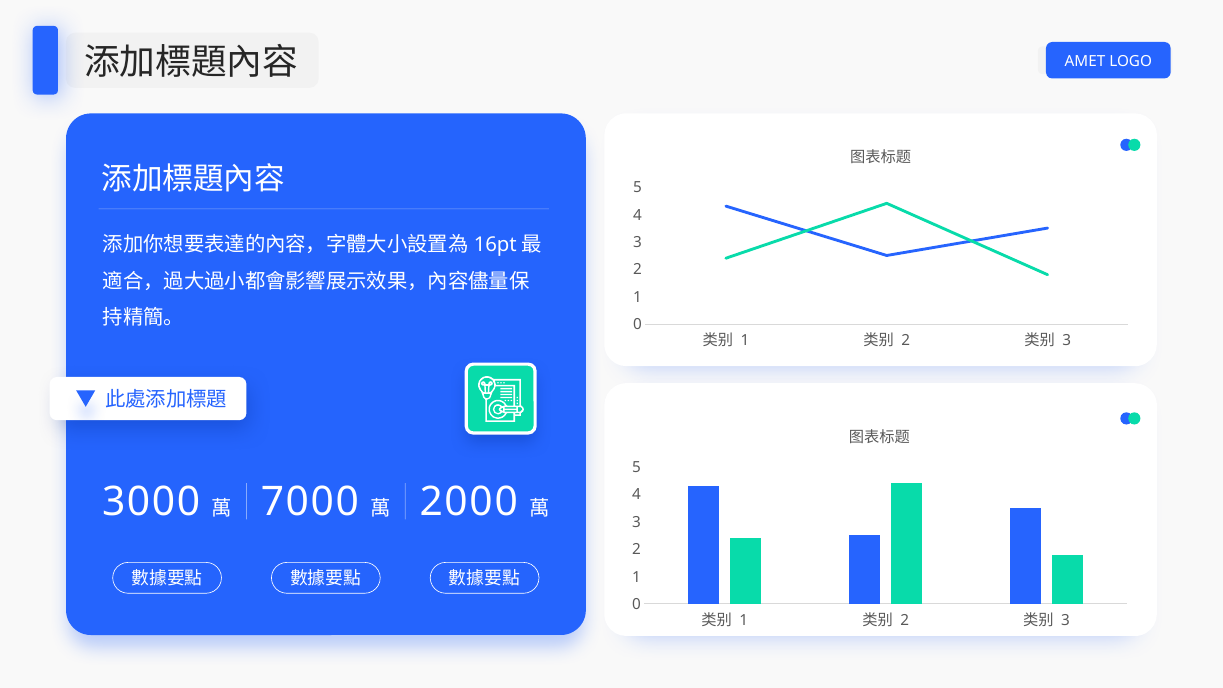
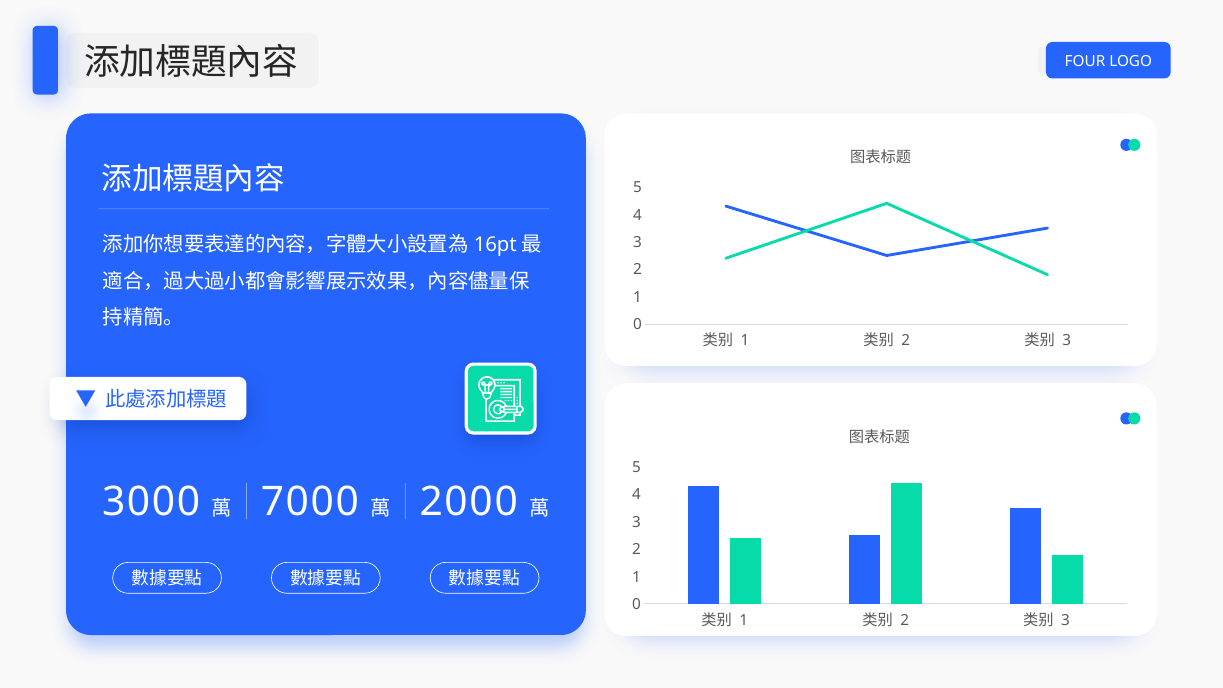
AMET: AMET -> FOUR
